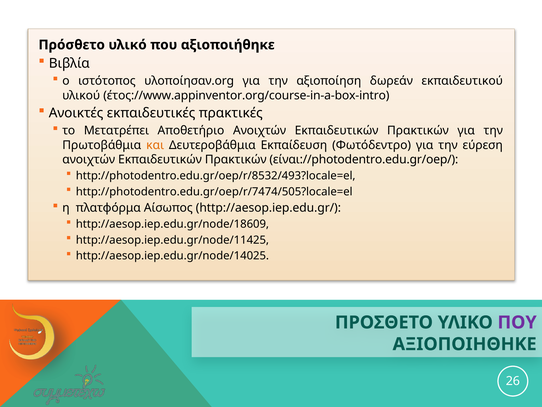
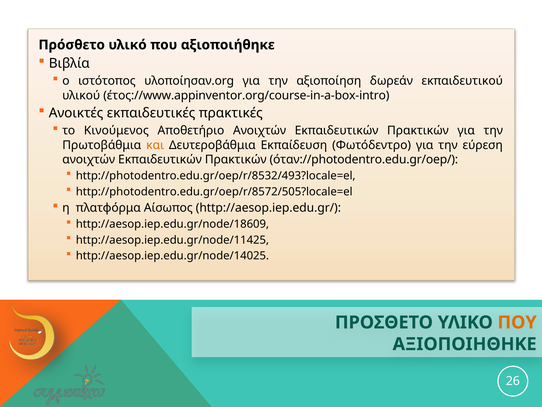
Μετατρέπει: Μετατρέπει -> Κινούμενος
είναι://photodentro.edu.gr/oep/: είναι://photodentro.edu.gr/oep/ -> όταν://photodentro.edu.gr/oep/
http://photodentro.edu.gr/oep/r/7474/505?locale=el: http://photodentro.edu.gr/oep/r/7474/505?locale=el -> http://photodentro.edu.gr/oep/r/8572/505?locale=el
ΠΟΥ at (517, 322) colour: purple -> orange
